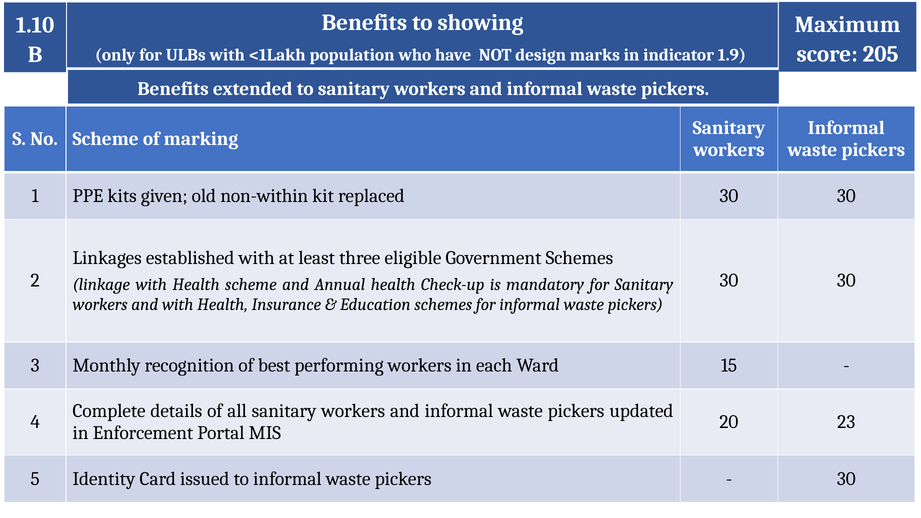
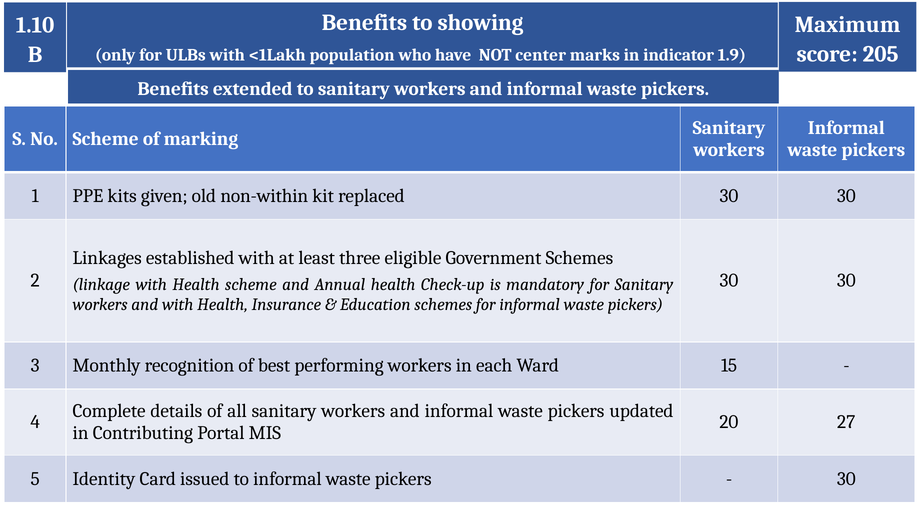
design: design -> center
23: 23 -> 27
Enforcement: Enforcement -> Contributing
